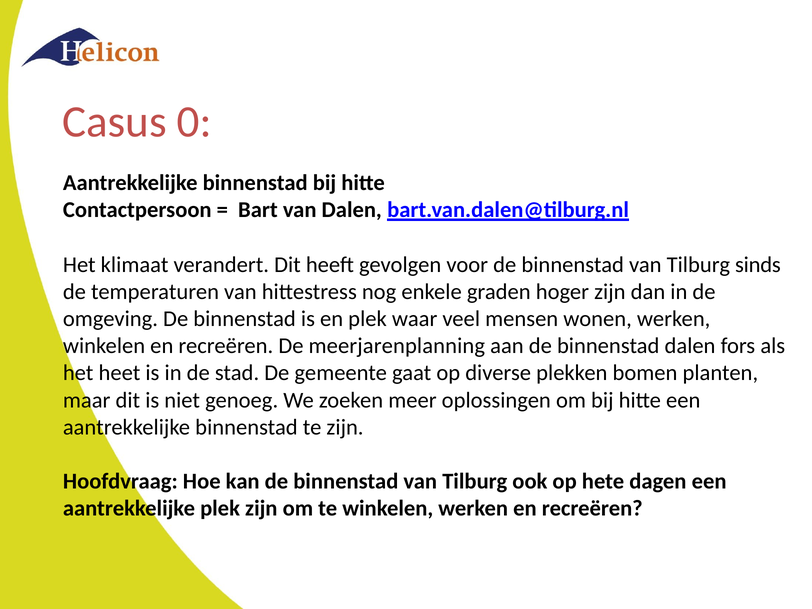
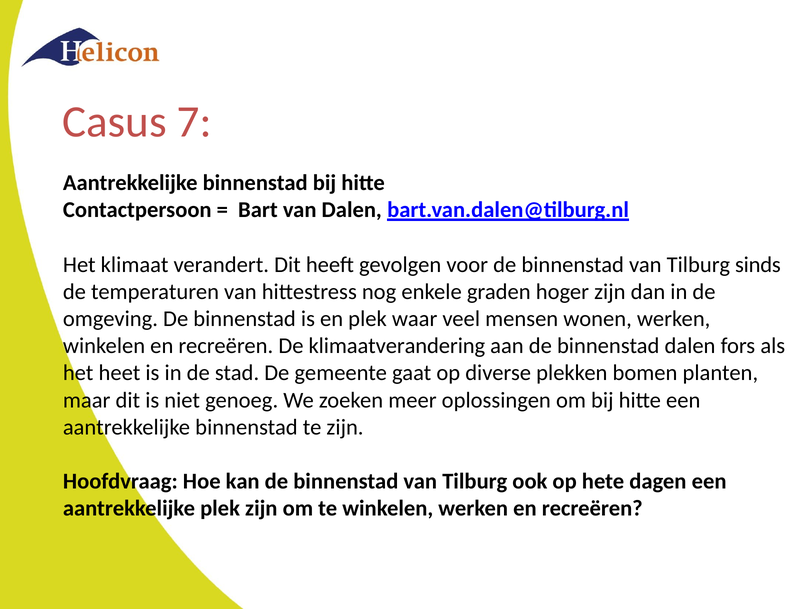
0: 0 -> 7
meerjarenplanning: meerjarenplanning -> klimaatverandering
